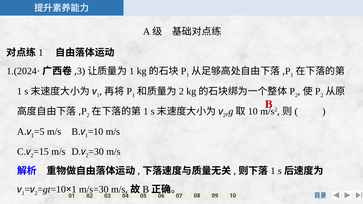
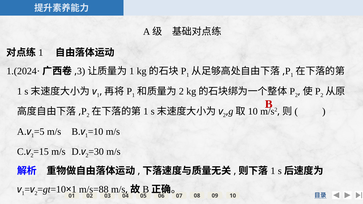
m/s=30: m/s=30 -> m/s=88
